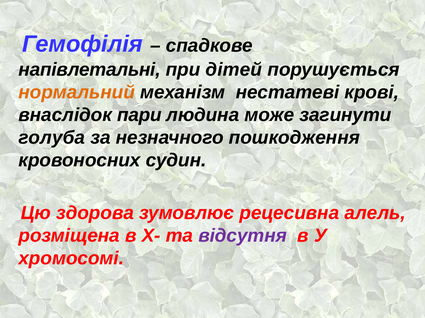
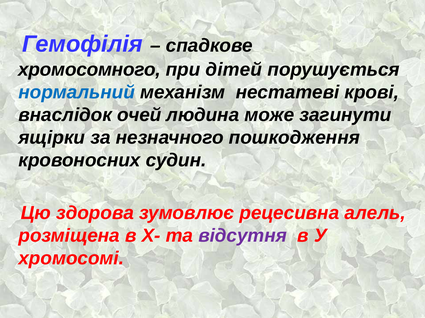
напівлетальні: напівлетальні -> хромосомного
нормальний colour: orange -> blue
пари: пари -> очей
голуба: голуба -> ящірки
